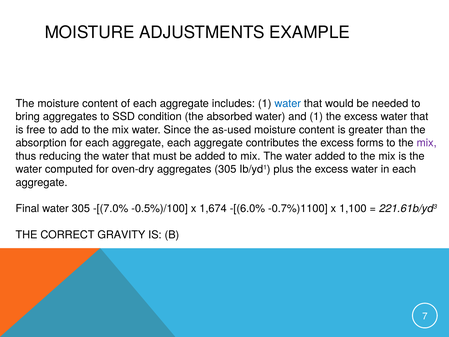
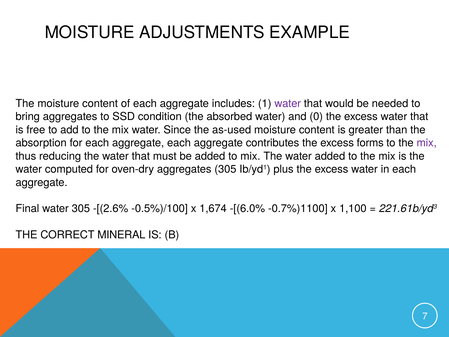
water at (288, 103) colour: blue -> purple
and 1: 1 -> 0
-[(7.0%: -[(7.0% -> -[(2.6%
GRAVITY: GRAVITY -> MINERAL
